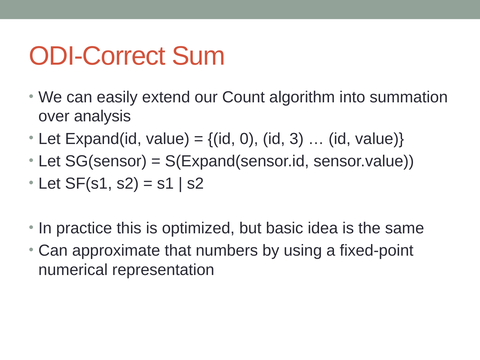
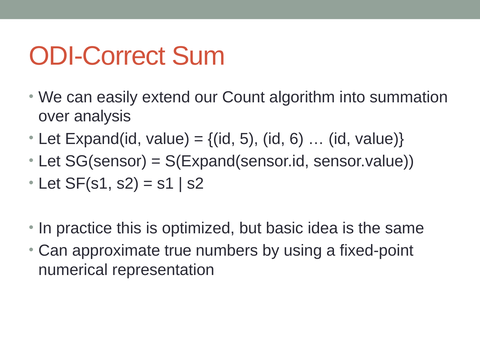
0: 0 -> 5
3: 3 -> 6
that: that -> true
